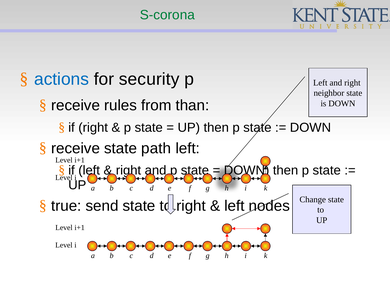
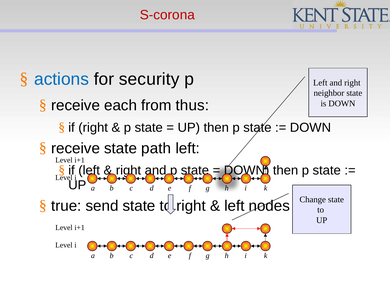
S-corona colour: green -> red
rules: rules -> each
than: than -> thus
